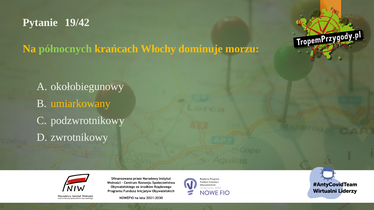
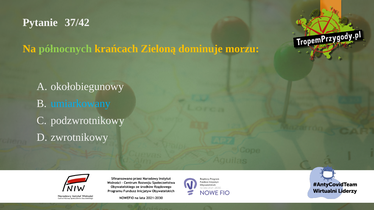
19/42: 19/42 -> 37/42
Włochy: Włochy -> Zieloną
umiarkowany colour: yellow -> light blue
